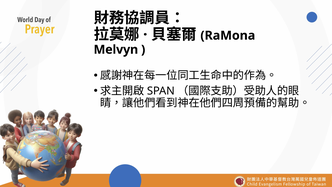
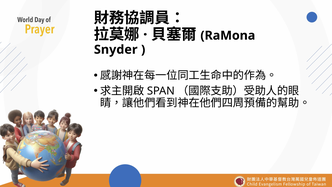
Melvyn: Melvyn -> Snyder
